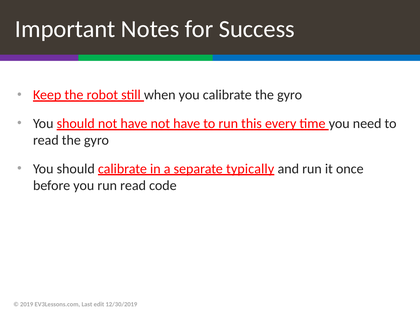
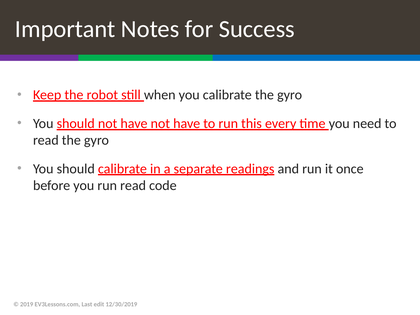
typically: typically -> readings
